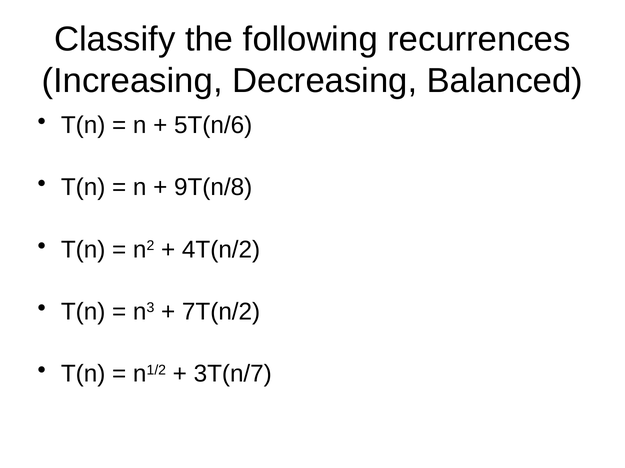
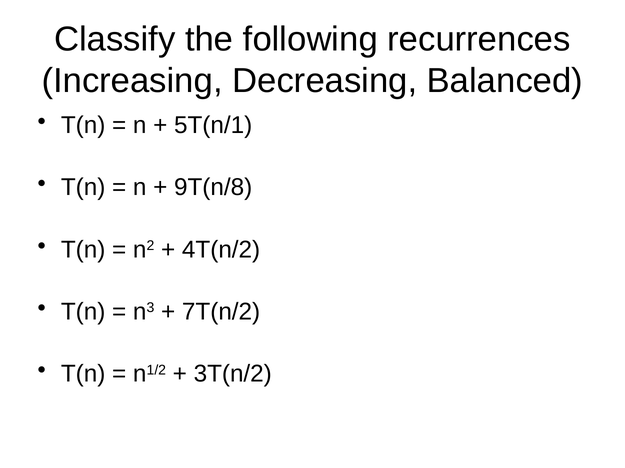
5T(n/6: 5T(n/6 -> 5T(n/1
3T(n/7: 3T(n/7 -> 3T(n/2
